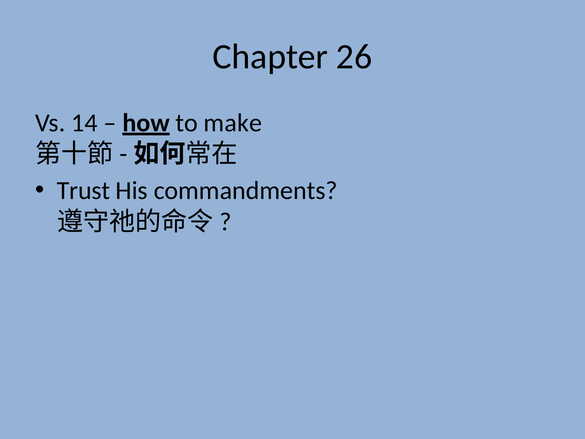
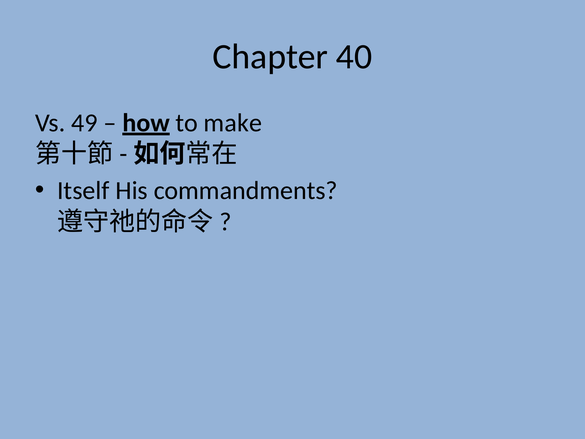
26: 26 -> 40
14: 14 -> 49
Trust: Trust -> Itself
